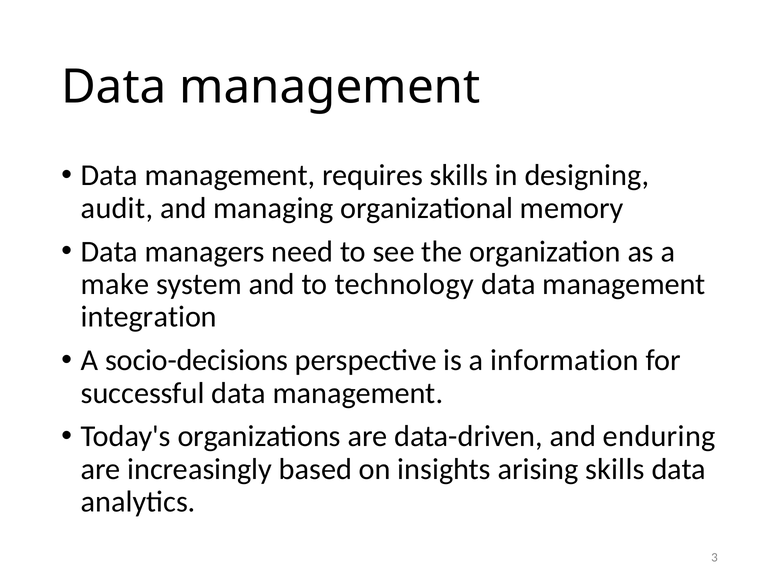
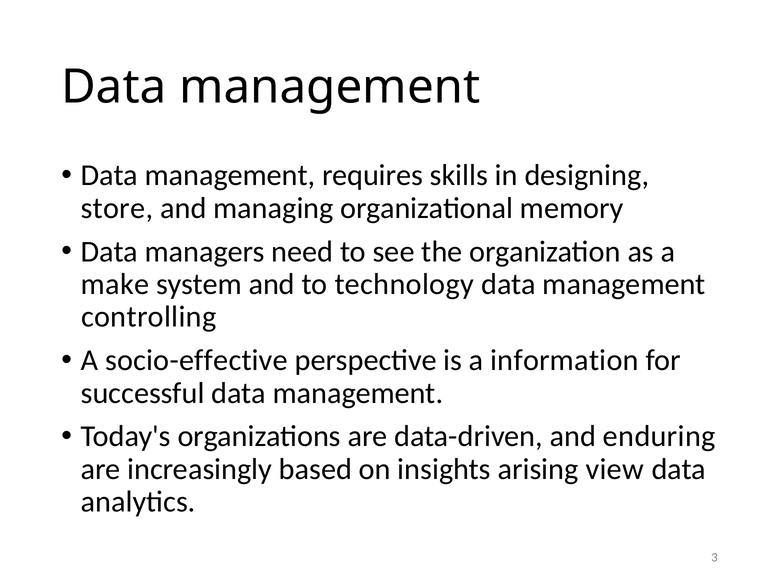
audit: audit -> store
integration: integration -> controlling
socio-decisions: socio-decisions -> socio-effective
arising skills: skills -> view
